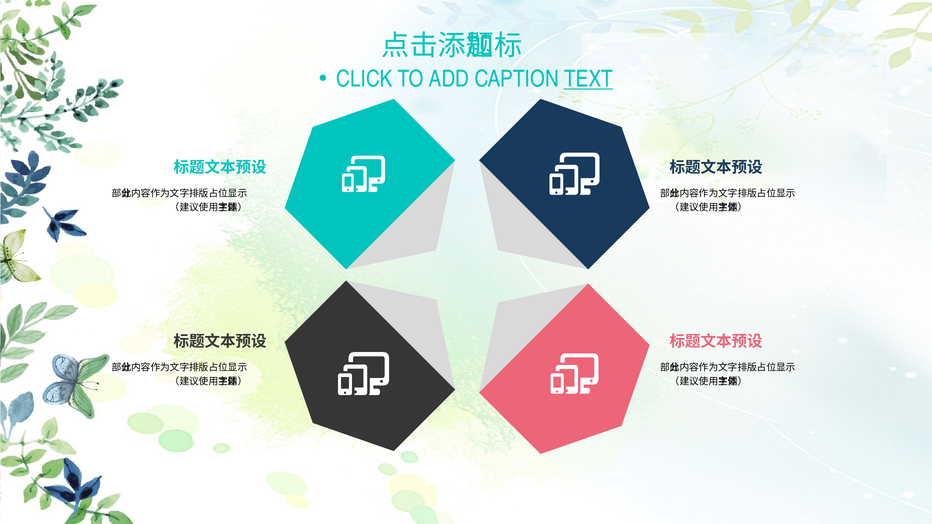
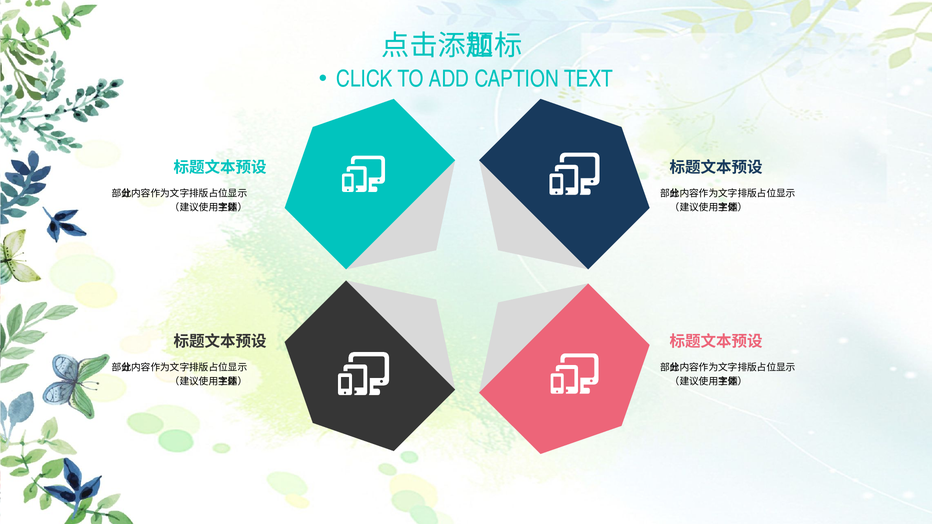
TEXT underline: present -> none
